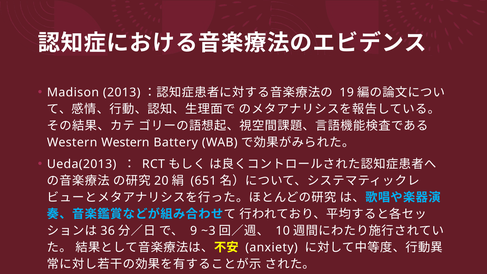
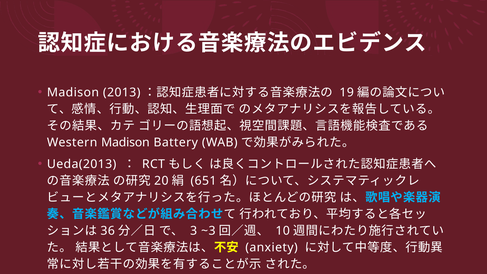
Western Western: Western -> Madison
9: 9 -> 3
